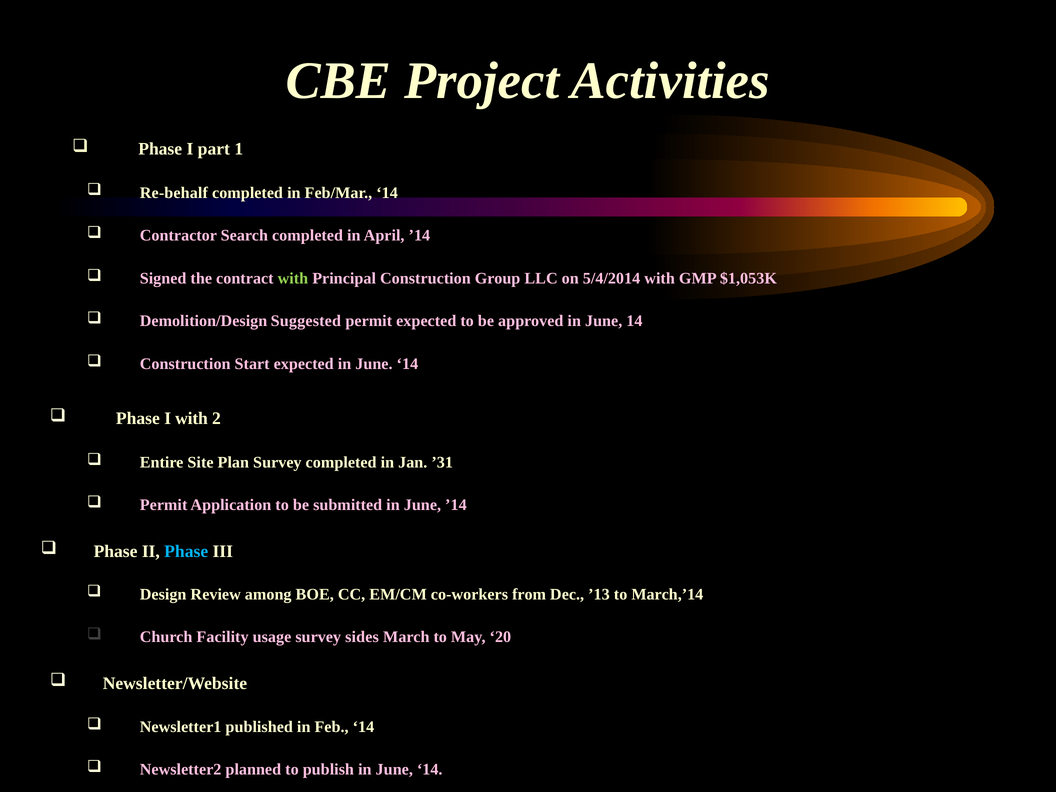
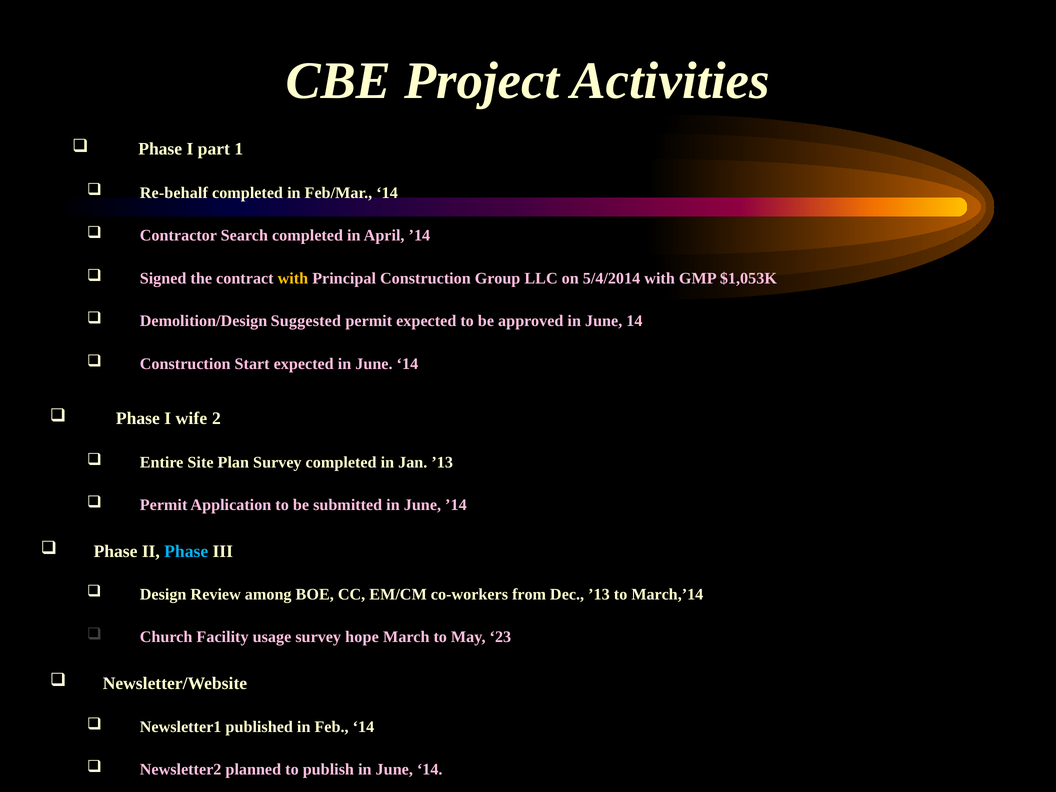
with at (293, 278) colour: light green -> yellow
I with: with -> wife
Jan ’31: ’31 -> ’13
sides: sides -> hope
20: 20 -> 23
